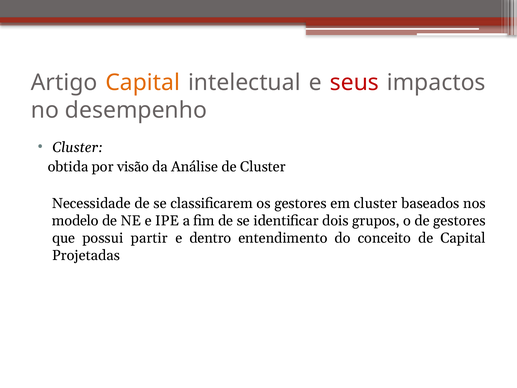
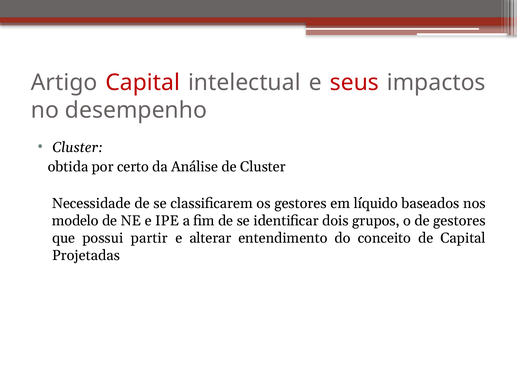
Capital at (143, 83) colour: orange -> red
visão: visão -> certo
em cluster: cluster -> líquido
dentro: dentro -> alterar
